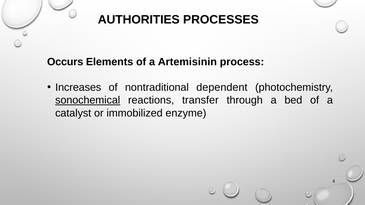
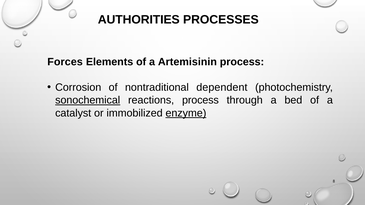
Occurs: Occurs -> Forces
Increases: Increases -> Corrosion
reactions transfer: transfer -> process
enzyme underline: none -> present
